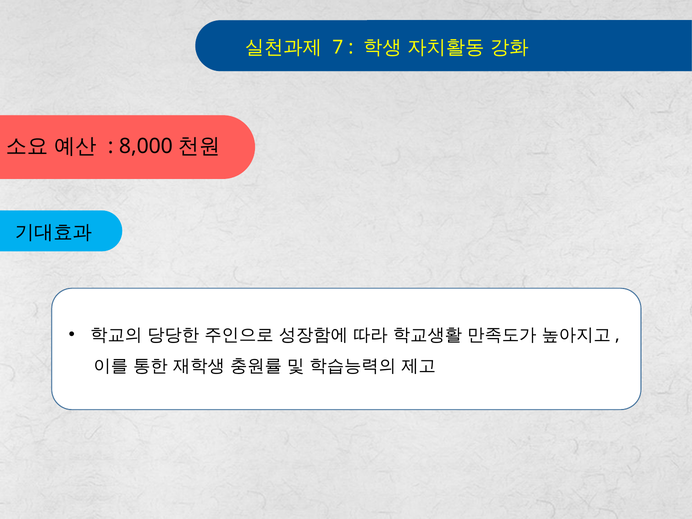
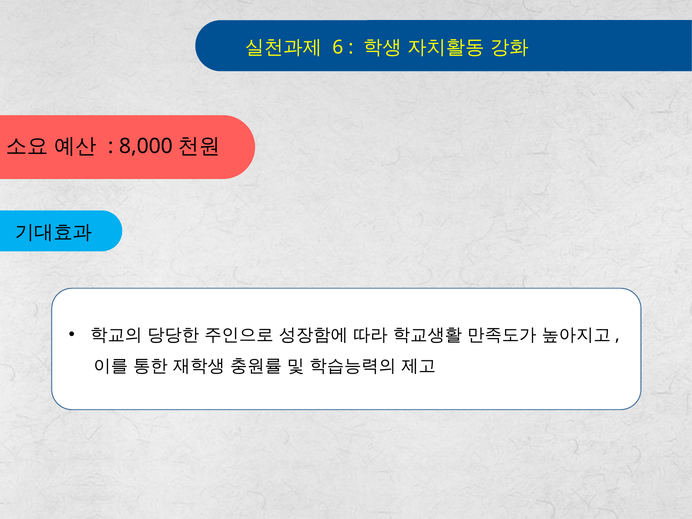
7: 7 -> 6
